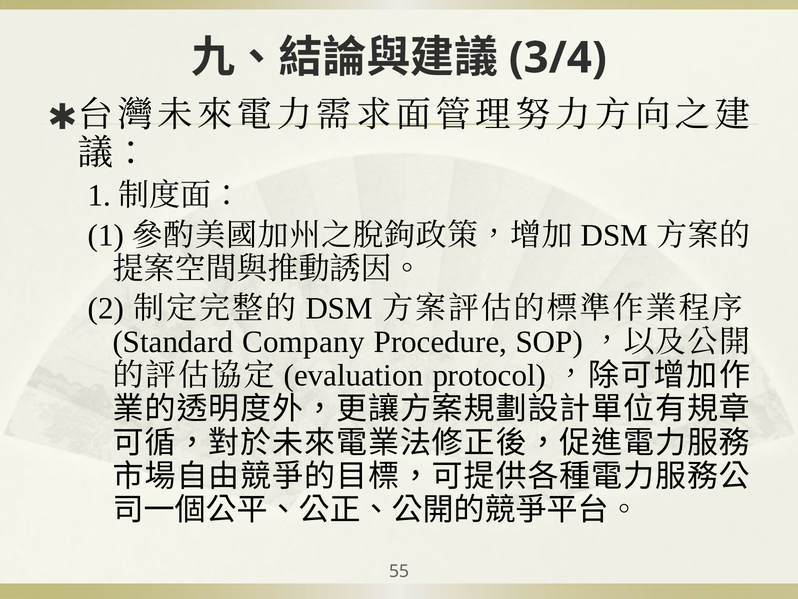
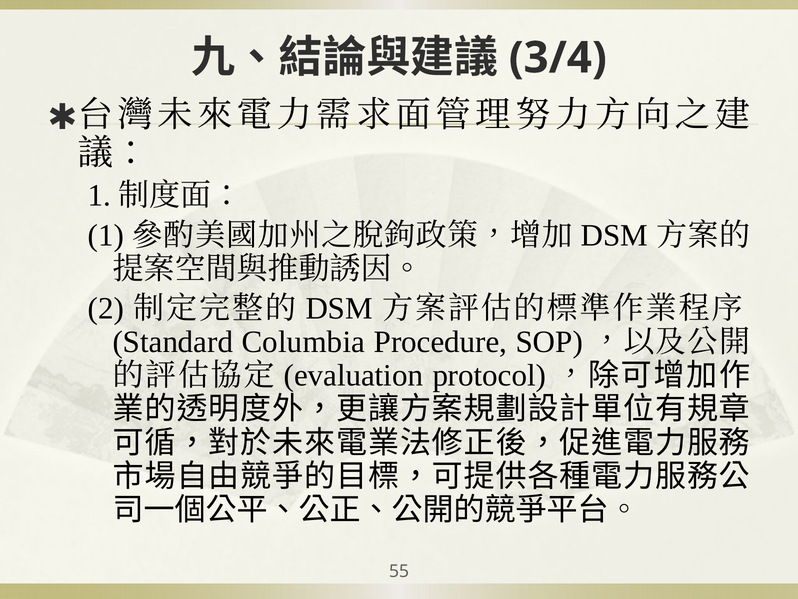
Company: Company -> Columbia
